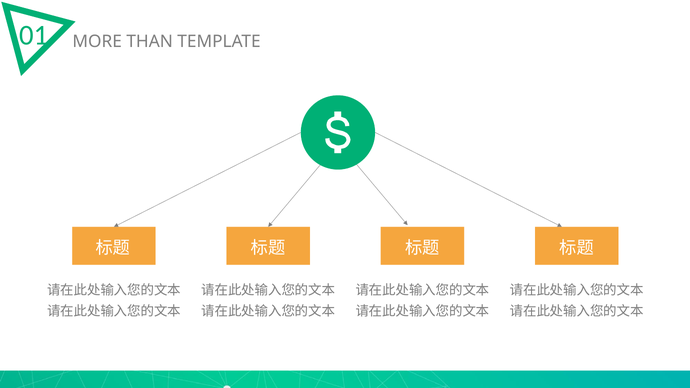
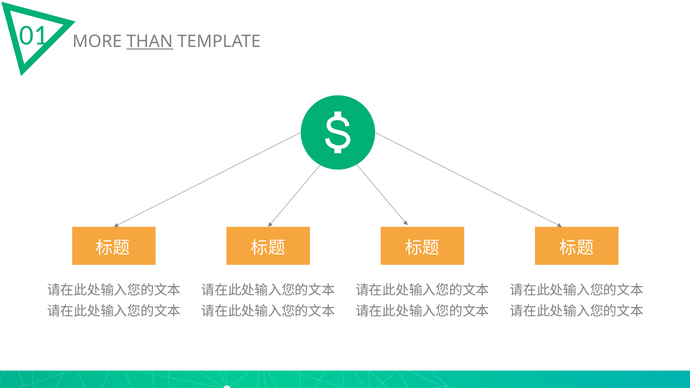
THAN underline: none -> present
